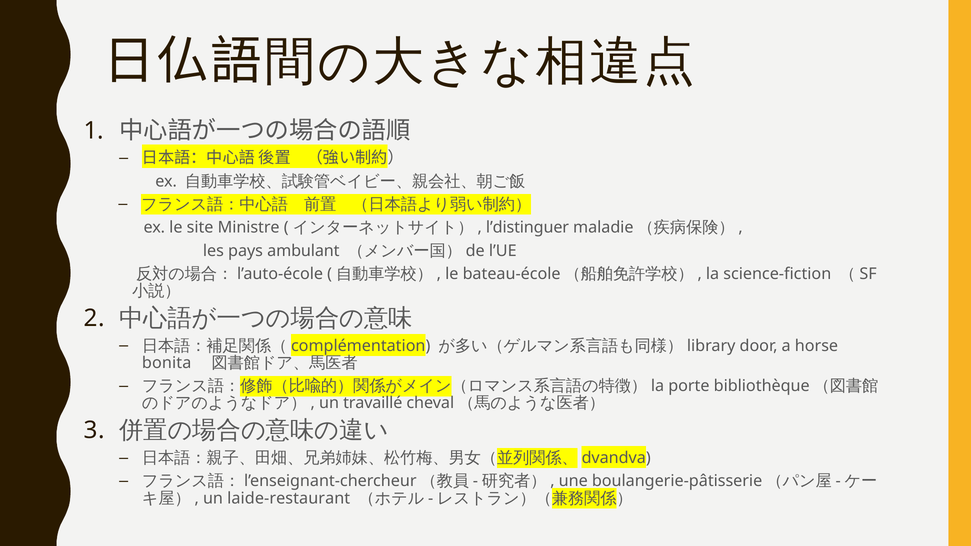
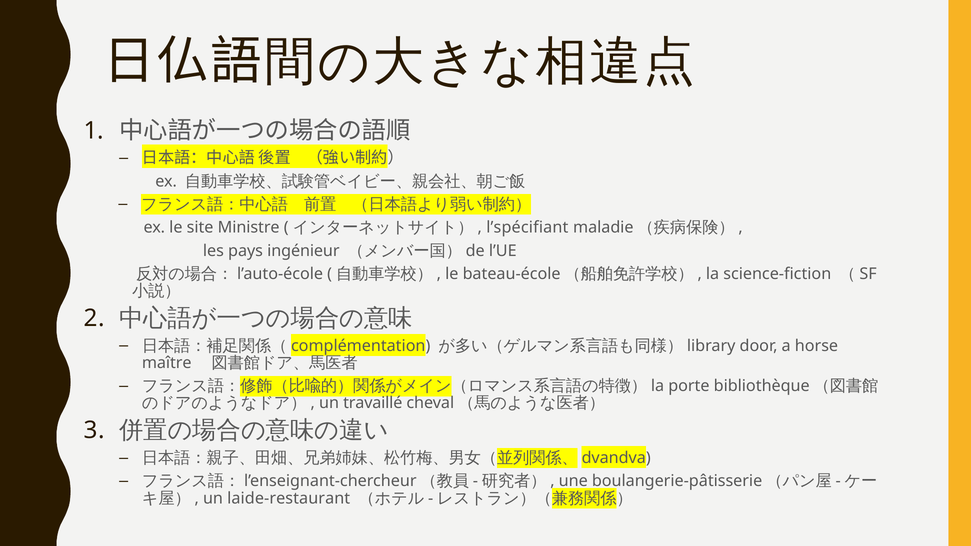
l’distinguer: l’distinguer -> l’spécifiant
ambulant: ambulant -> ingénieur
bonita: bonita -> maître
